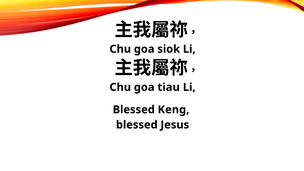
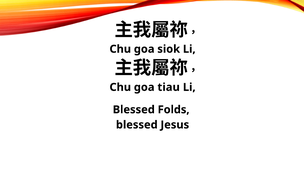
Keng: Keng -> Folds
